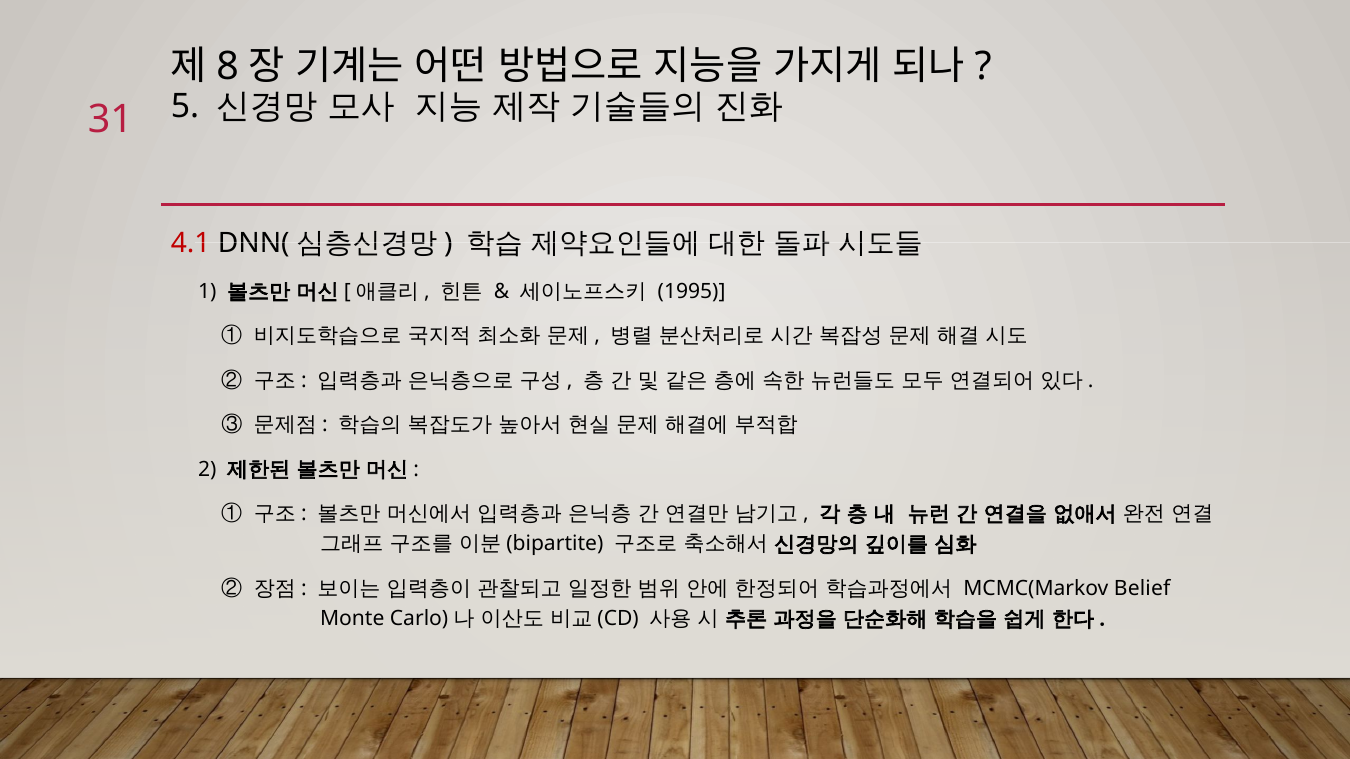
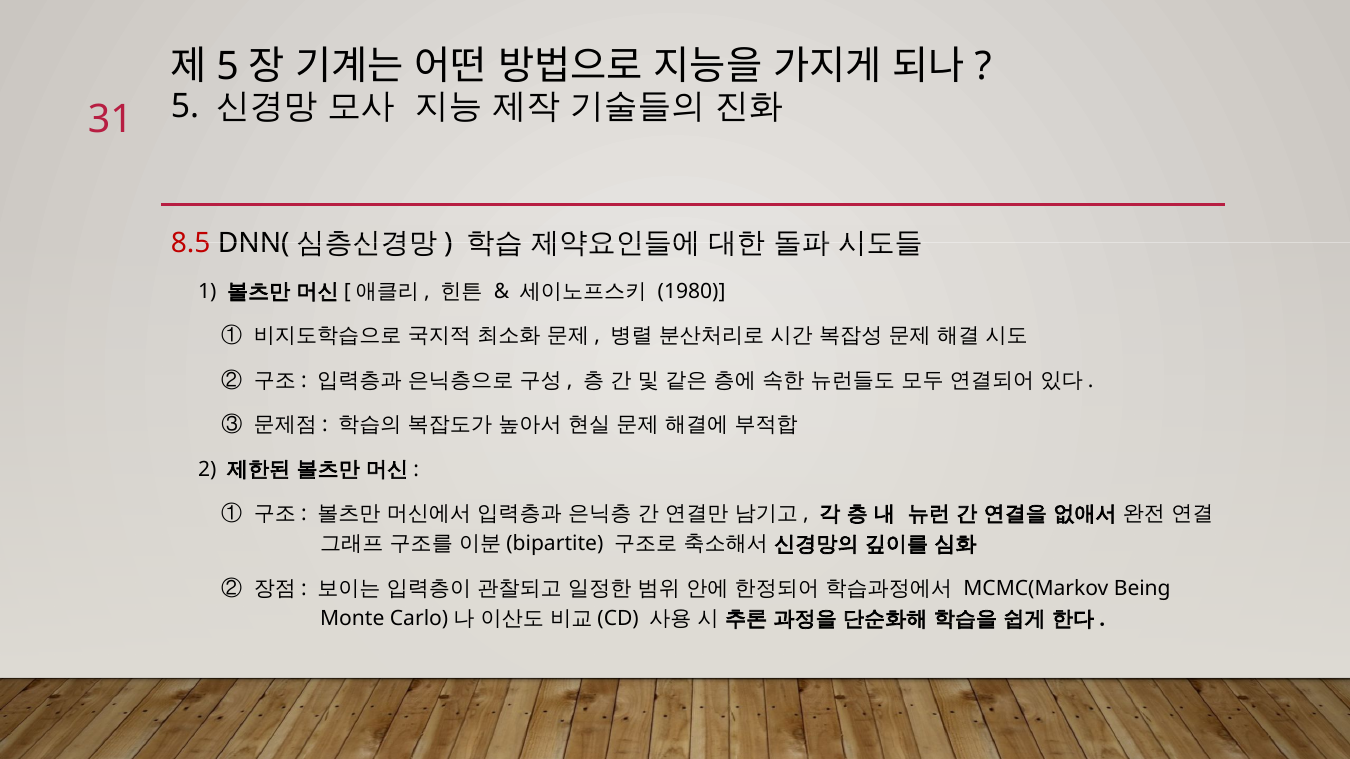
8 at (228, 67): 8 -> 5
4.1: 4.1 -> 8.5
1995: 1995 -> 1980
Belief: Belief -> Being
